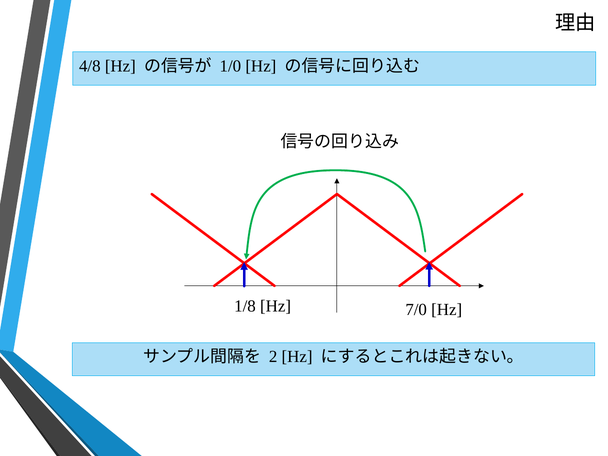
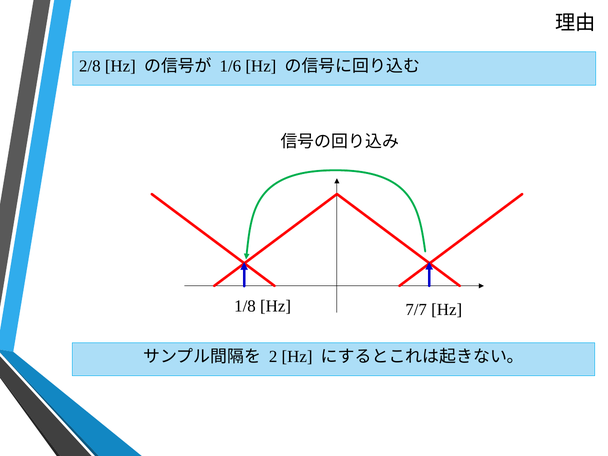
4/8: 4/8 -> 2/8
1/0: 1/0 -> 1/6
7/0: 7/0 -> 7/7
